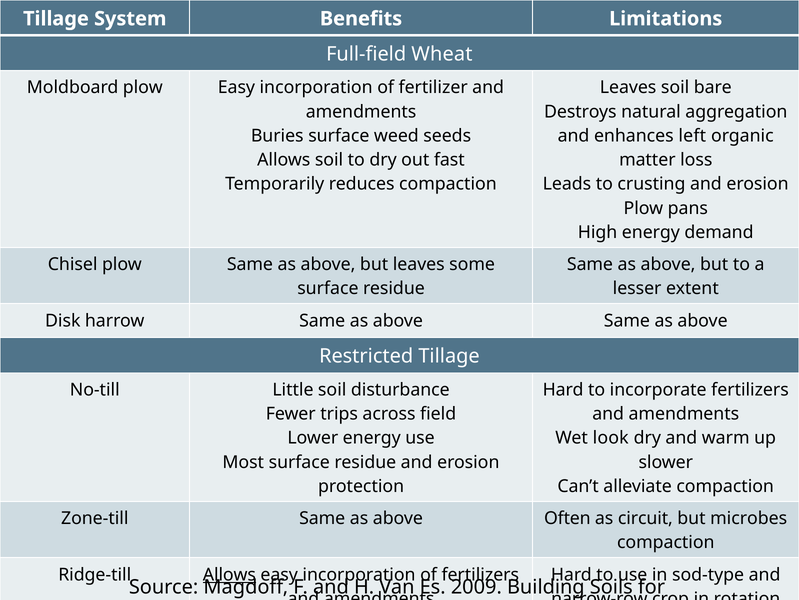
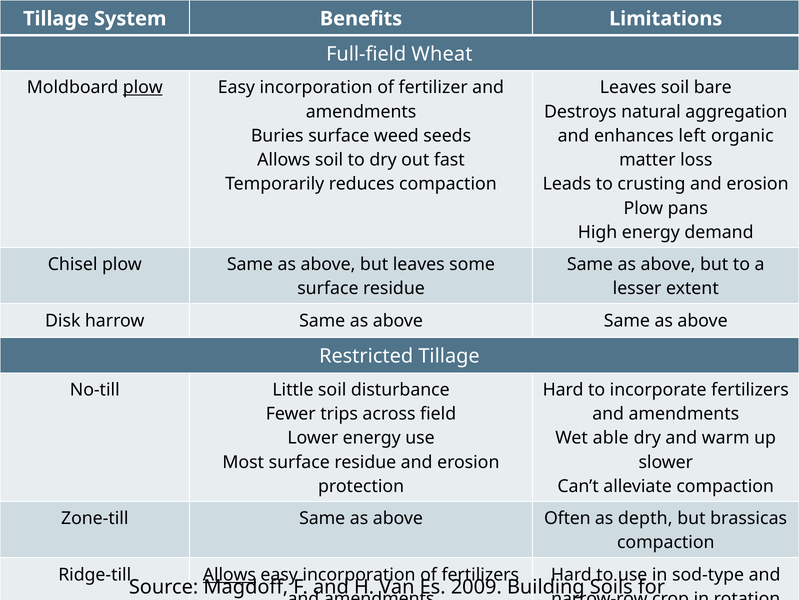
plow at (143, 87) underline: none -> present
look: look -> able
circuit: circuit -> depth
microbes: microbes -> brassicas
